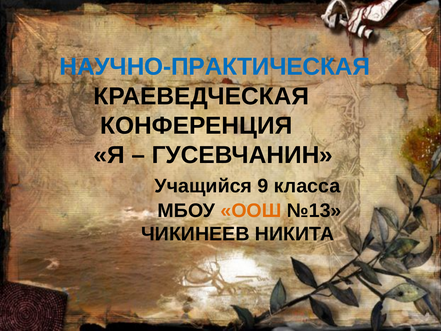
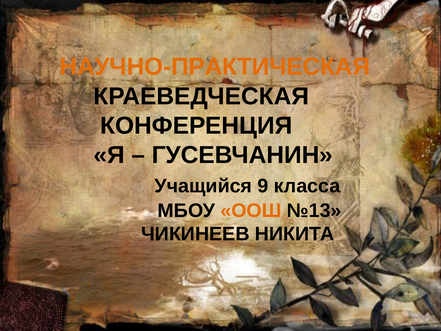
НАУЧНО-ПРАКТИЧЕСКАЯ colour: blue -> orange
